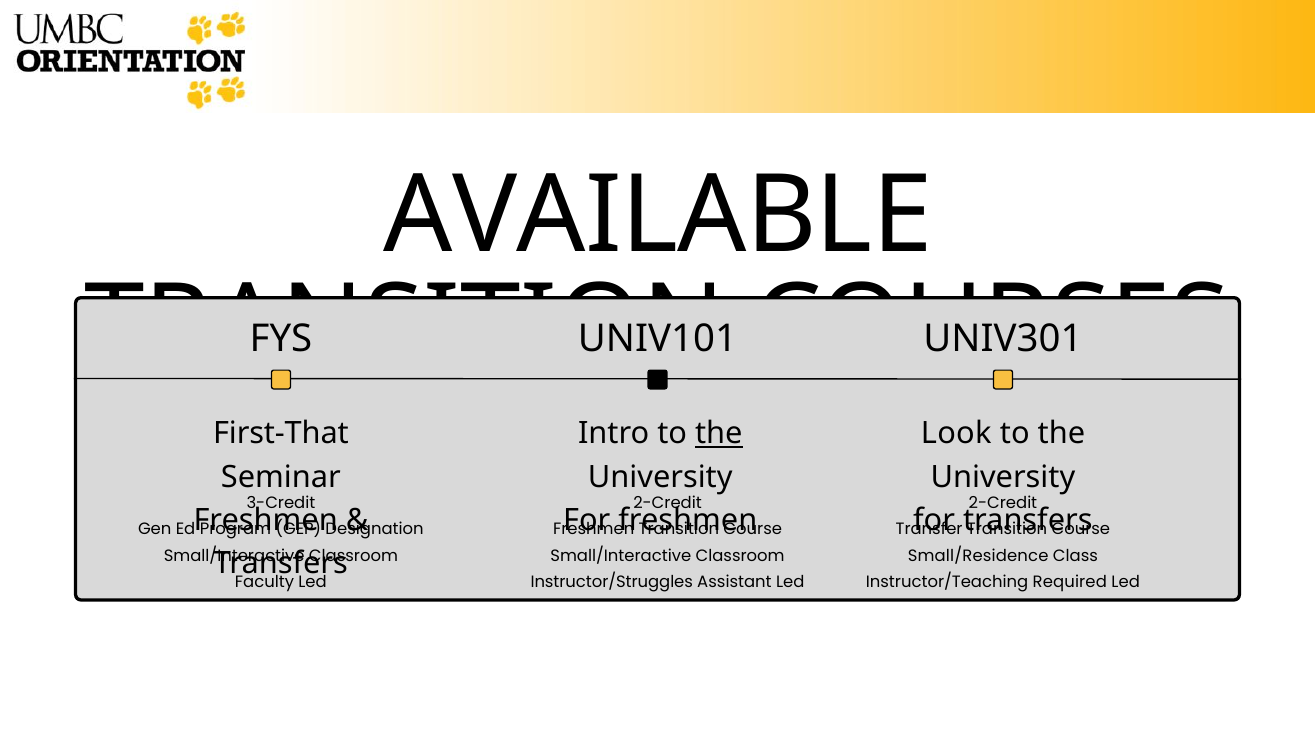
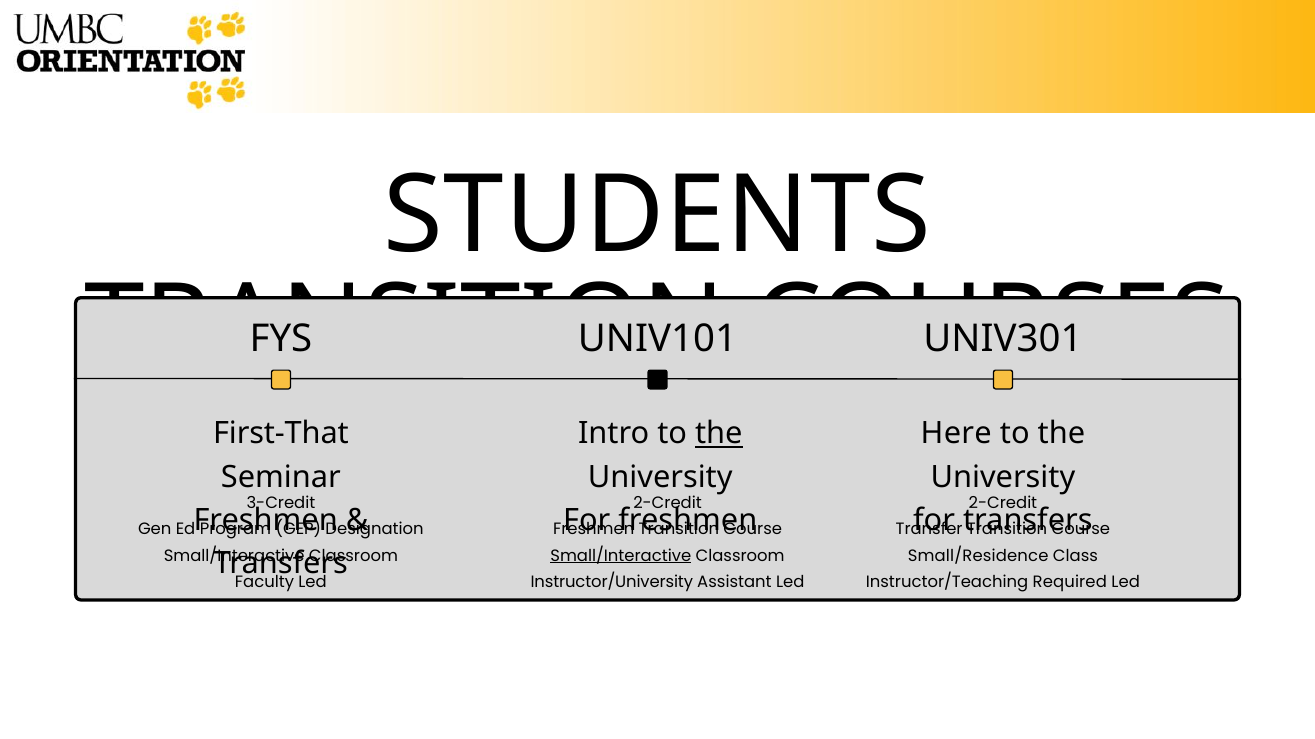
AVAILABLE: AVAILABLE -> STUDENTS
Look: Look -> Here
Small/Interactive at (621, 556) underline: none -> present
Instructor/Struggles: Instructor/Struggles -> Instructor/University
